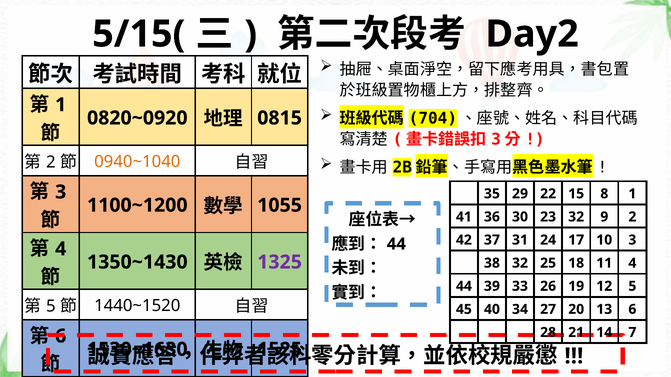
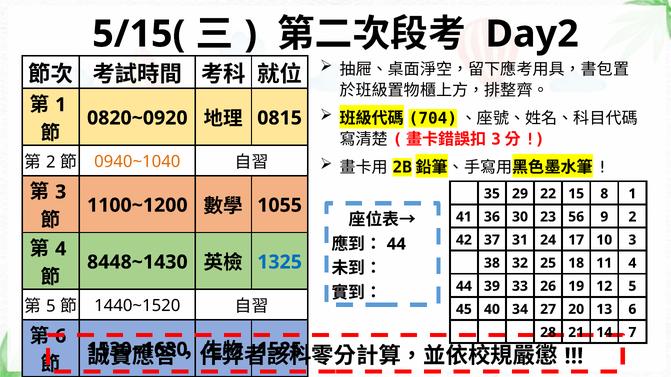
23 32: 32 -> 56
1350~1430: 1350~1430 -> 8448~1430
1325 colour: purple -> blue
